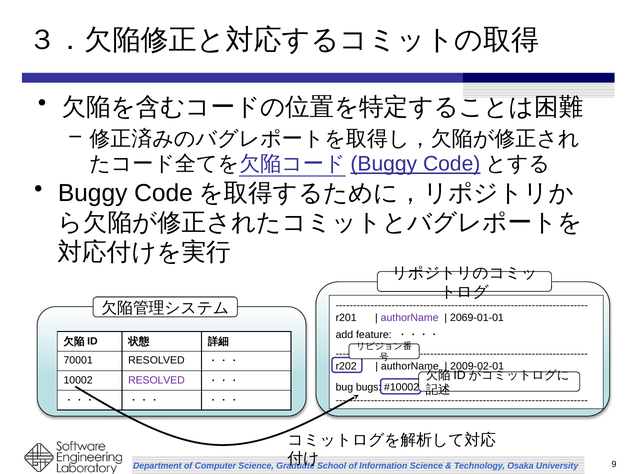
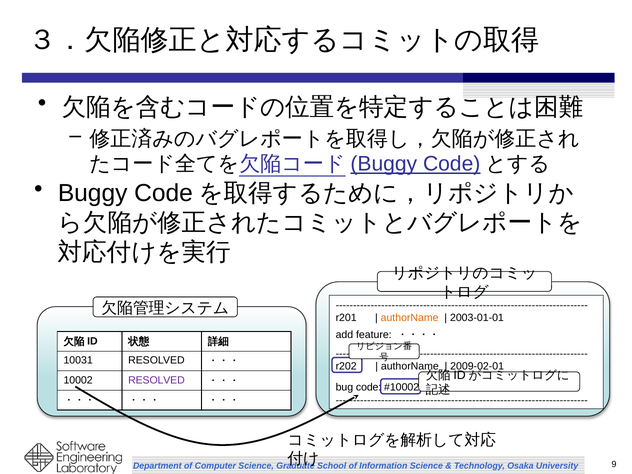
authorName at (410, 318) colour: purple -> orange
2069-01-01: 2069-01-01 -> 2003-01-01
70001: 70001 -> 10031
bug bugs: bugs -> code
